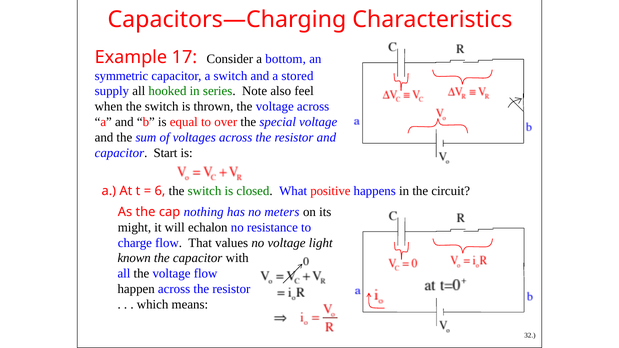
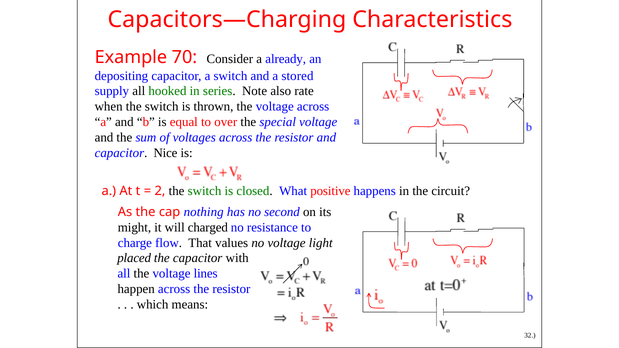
17: 17 -> 70
bottom: bottom -> already
symmetric: symmetric -> depositing
feel: feel -> rate
Start: Start -> Nice
6: 6 -> 2
meters: meters -> second
echalon: echalon -> charged
known: known -> placed
voltage flow: flow -> lines
